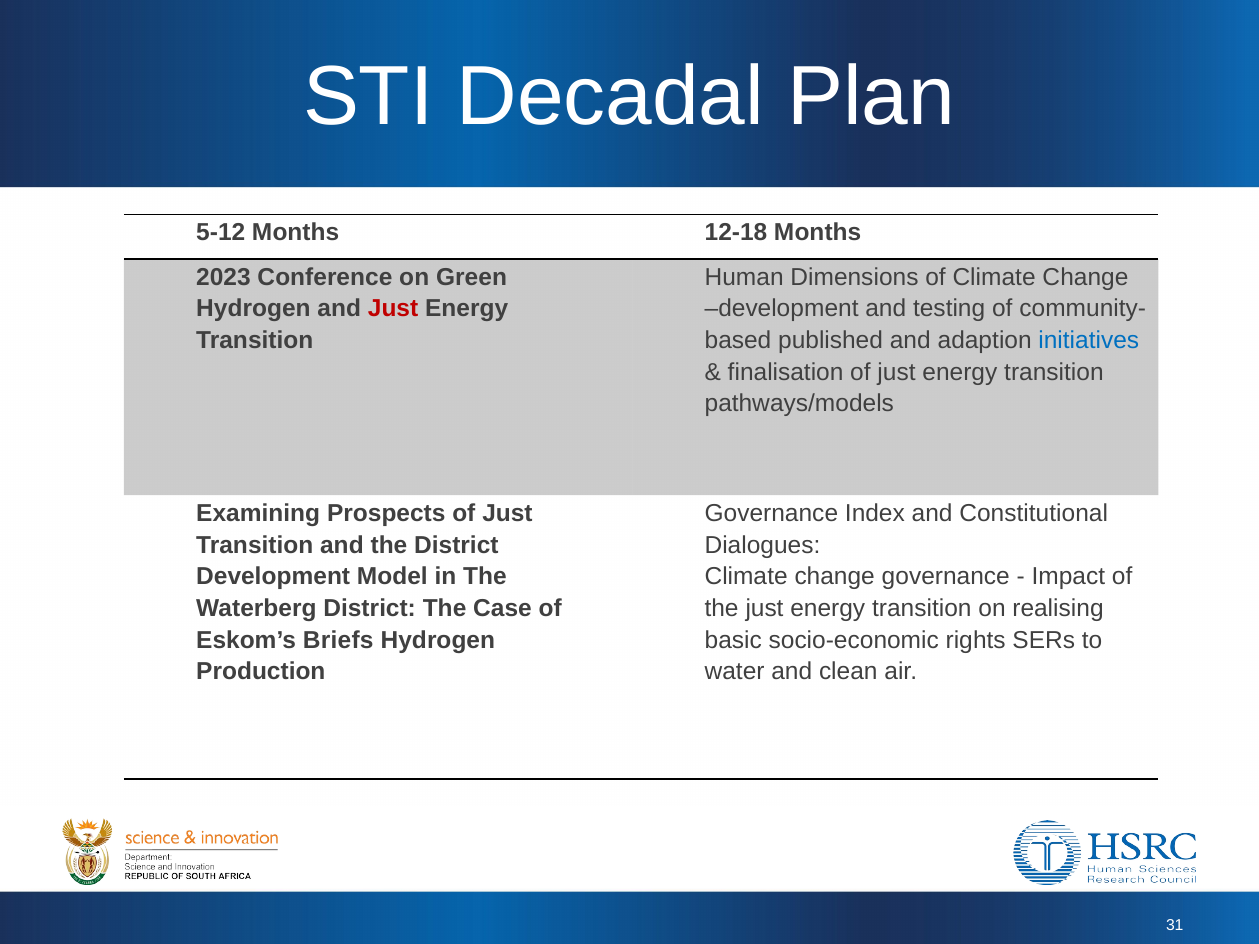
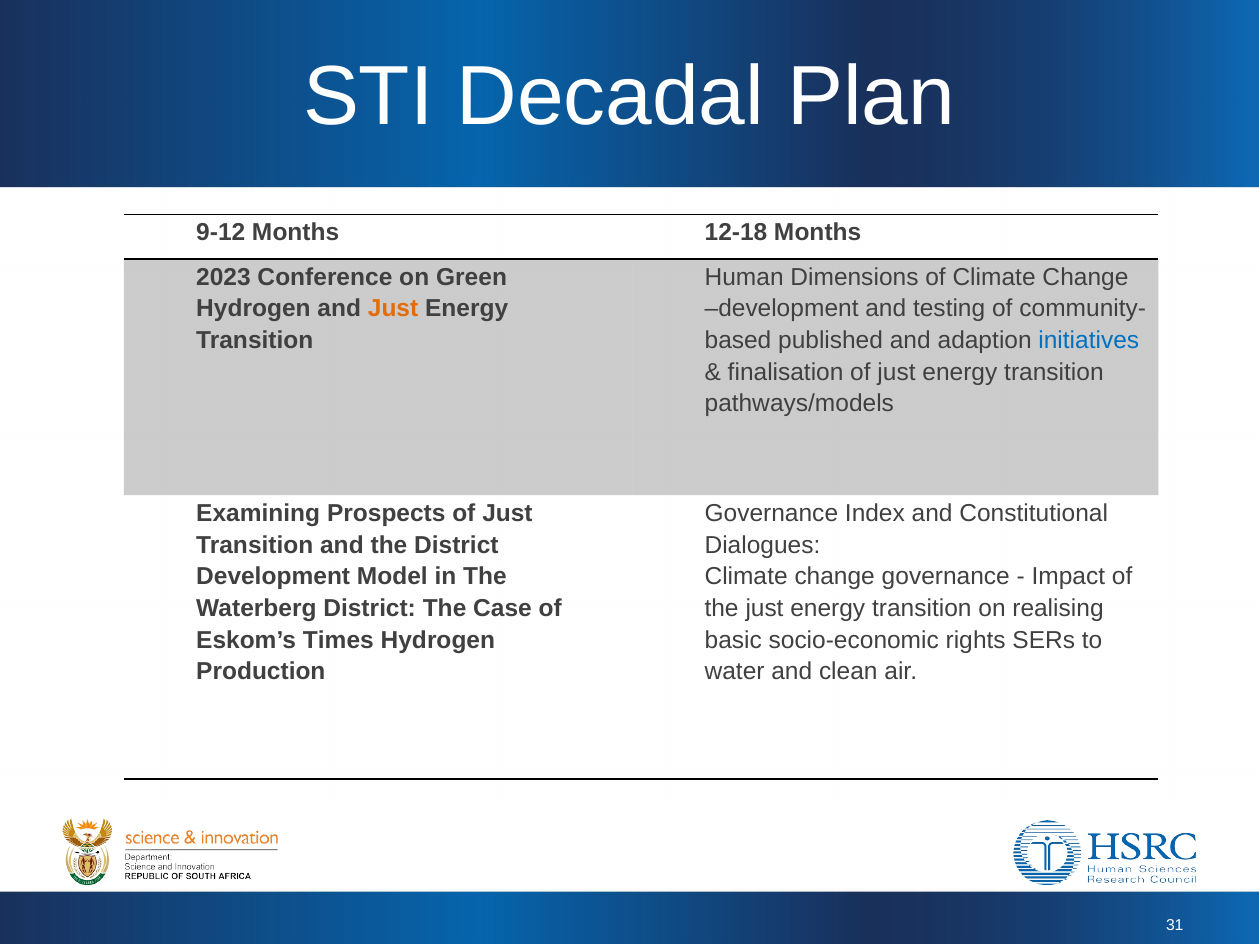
5-12: 5-12 -> 9-12
Just at (393, 309) colour: red -> orange
Briefs: Briefs -> Times
